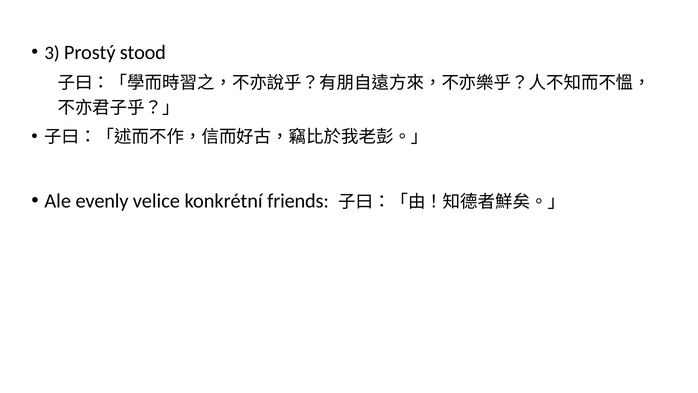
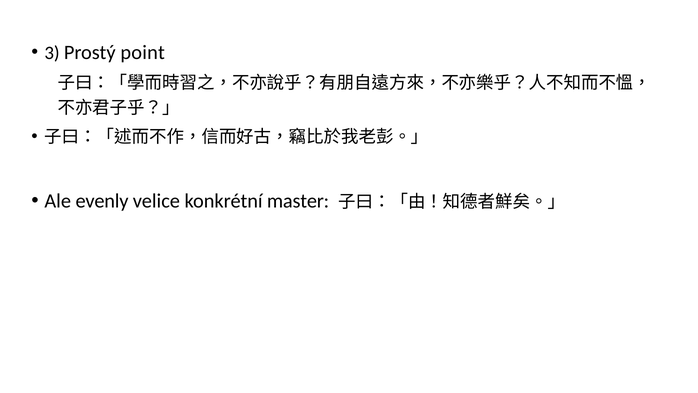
stood: stood -> point
friends: friends -> master
